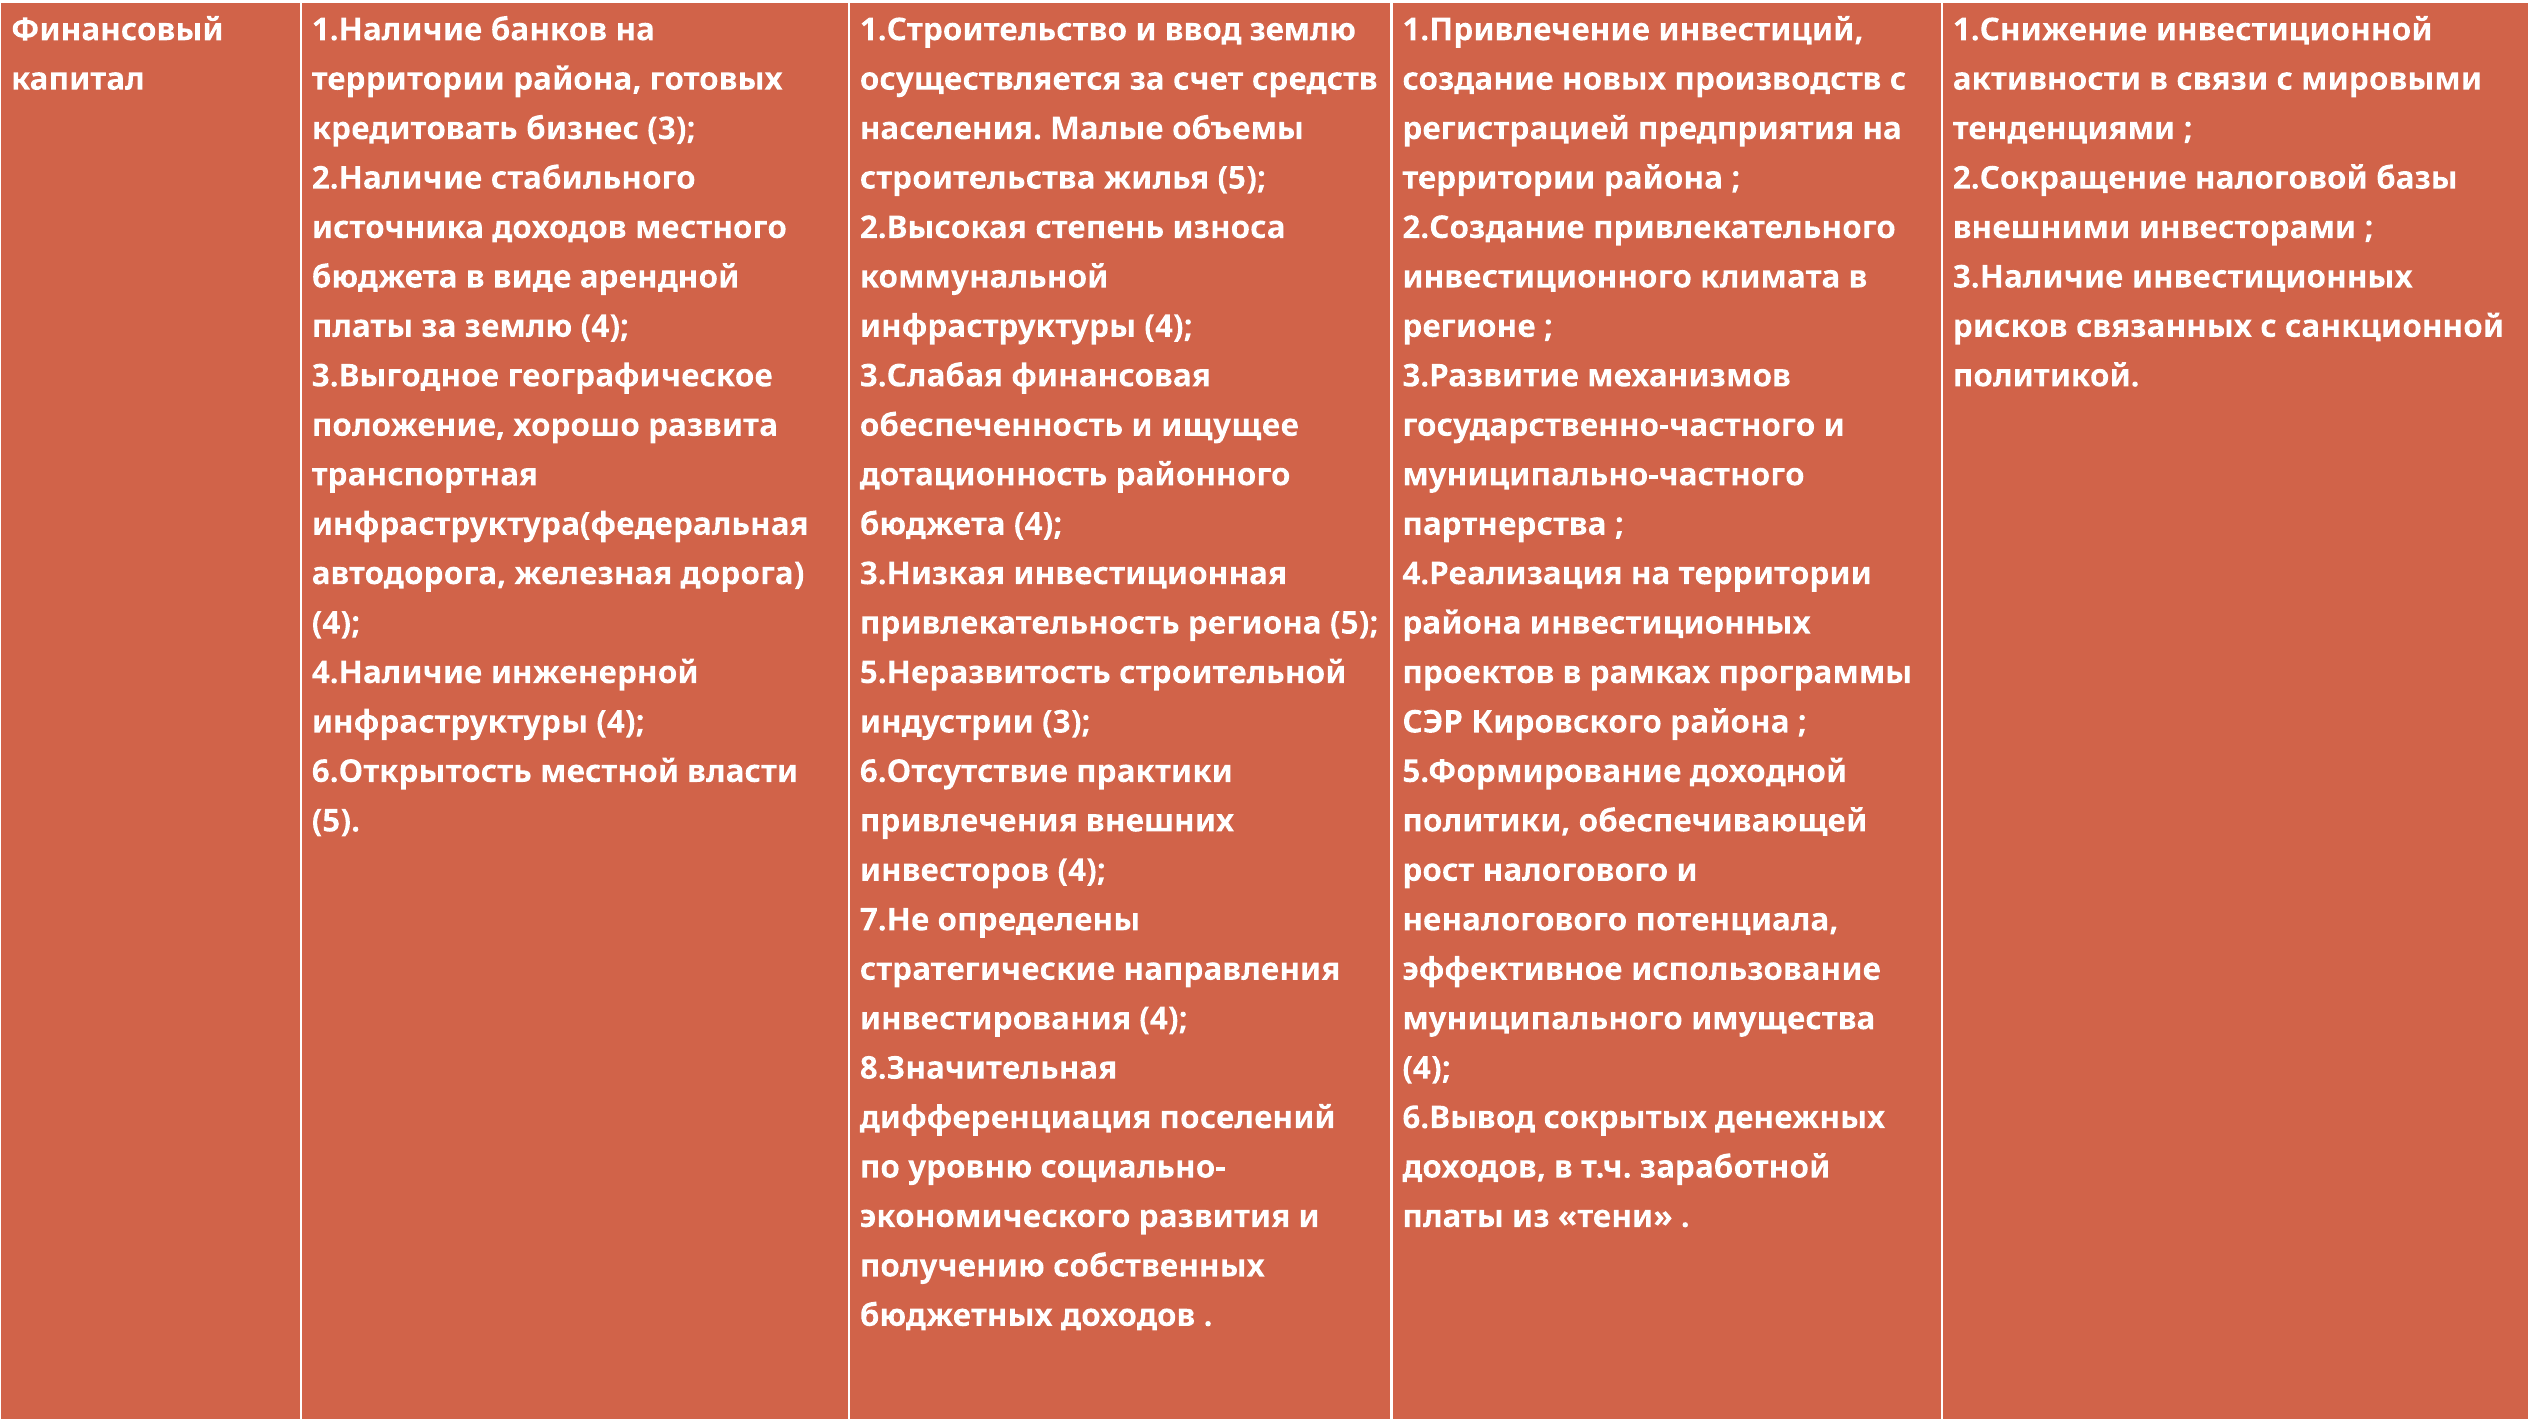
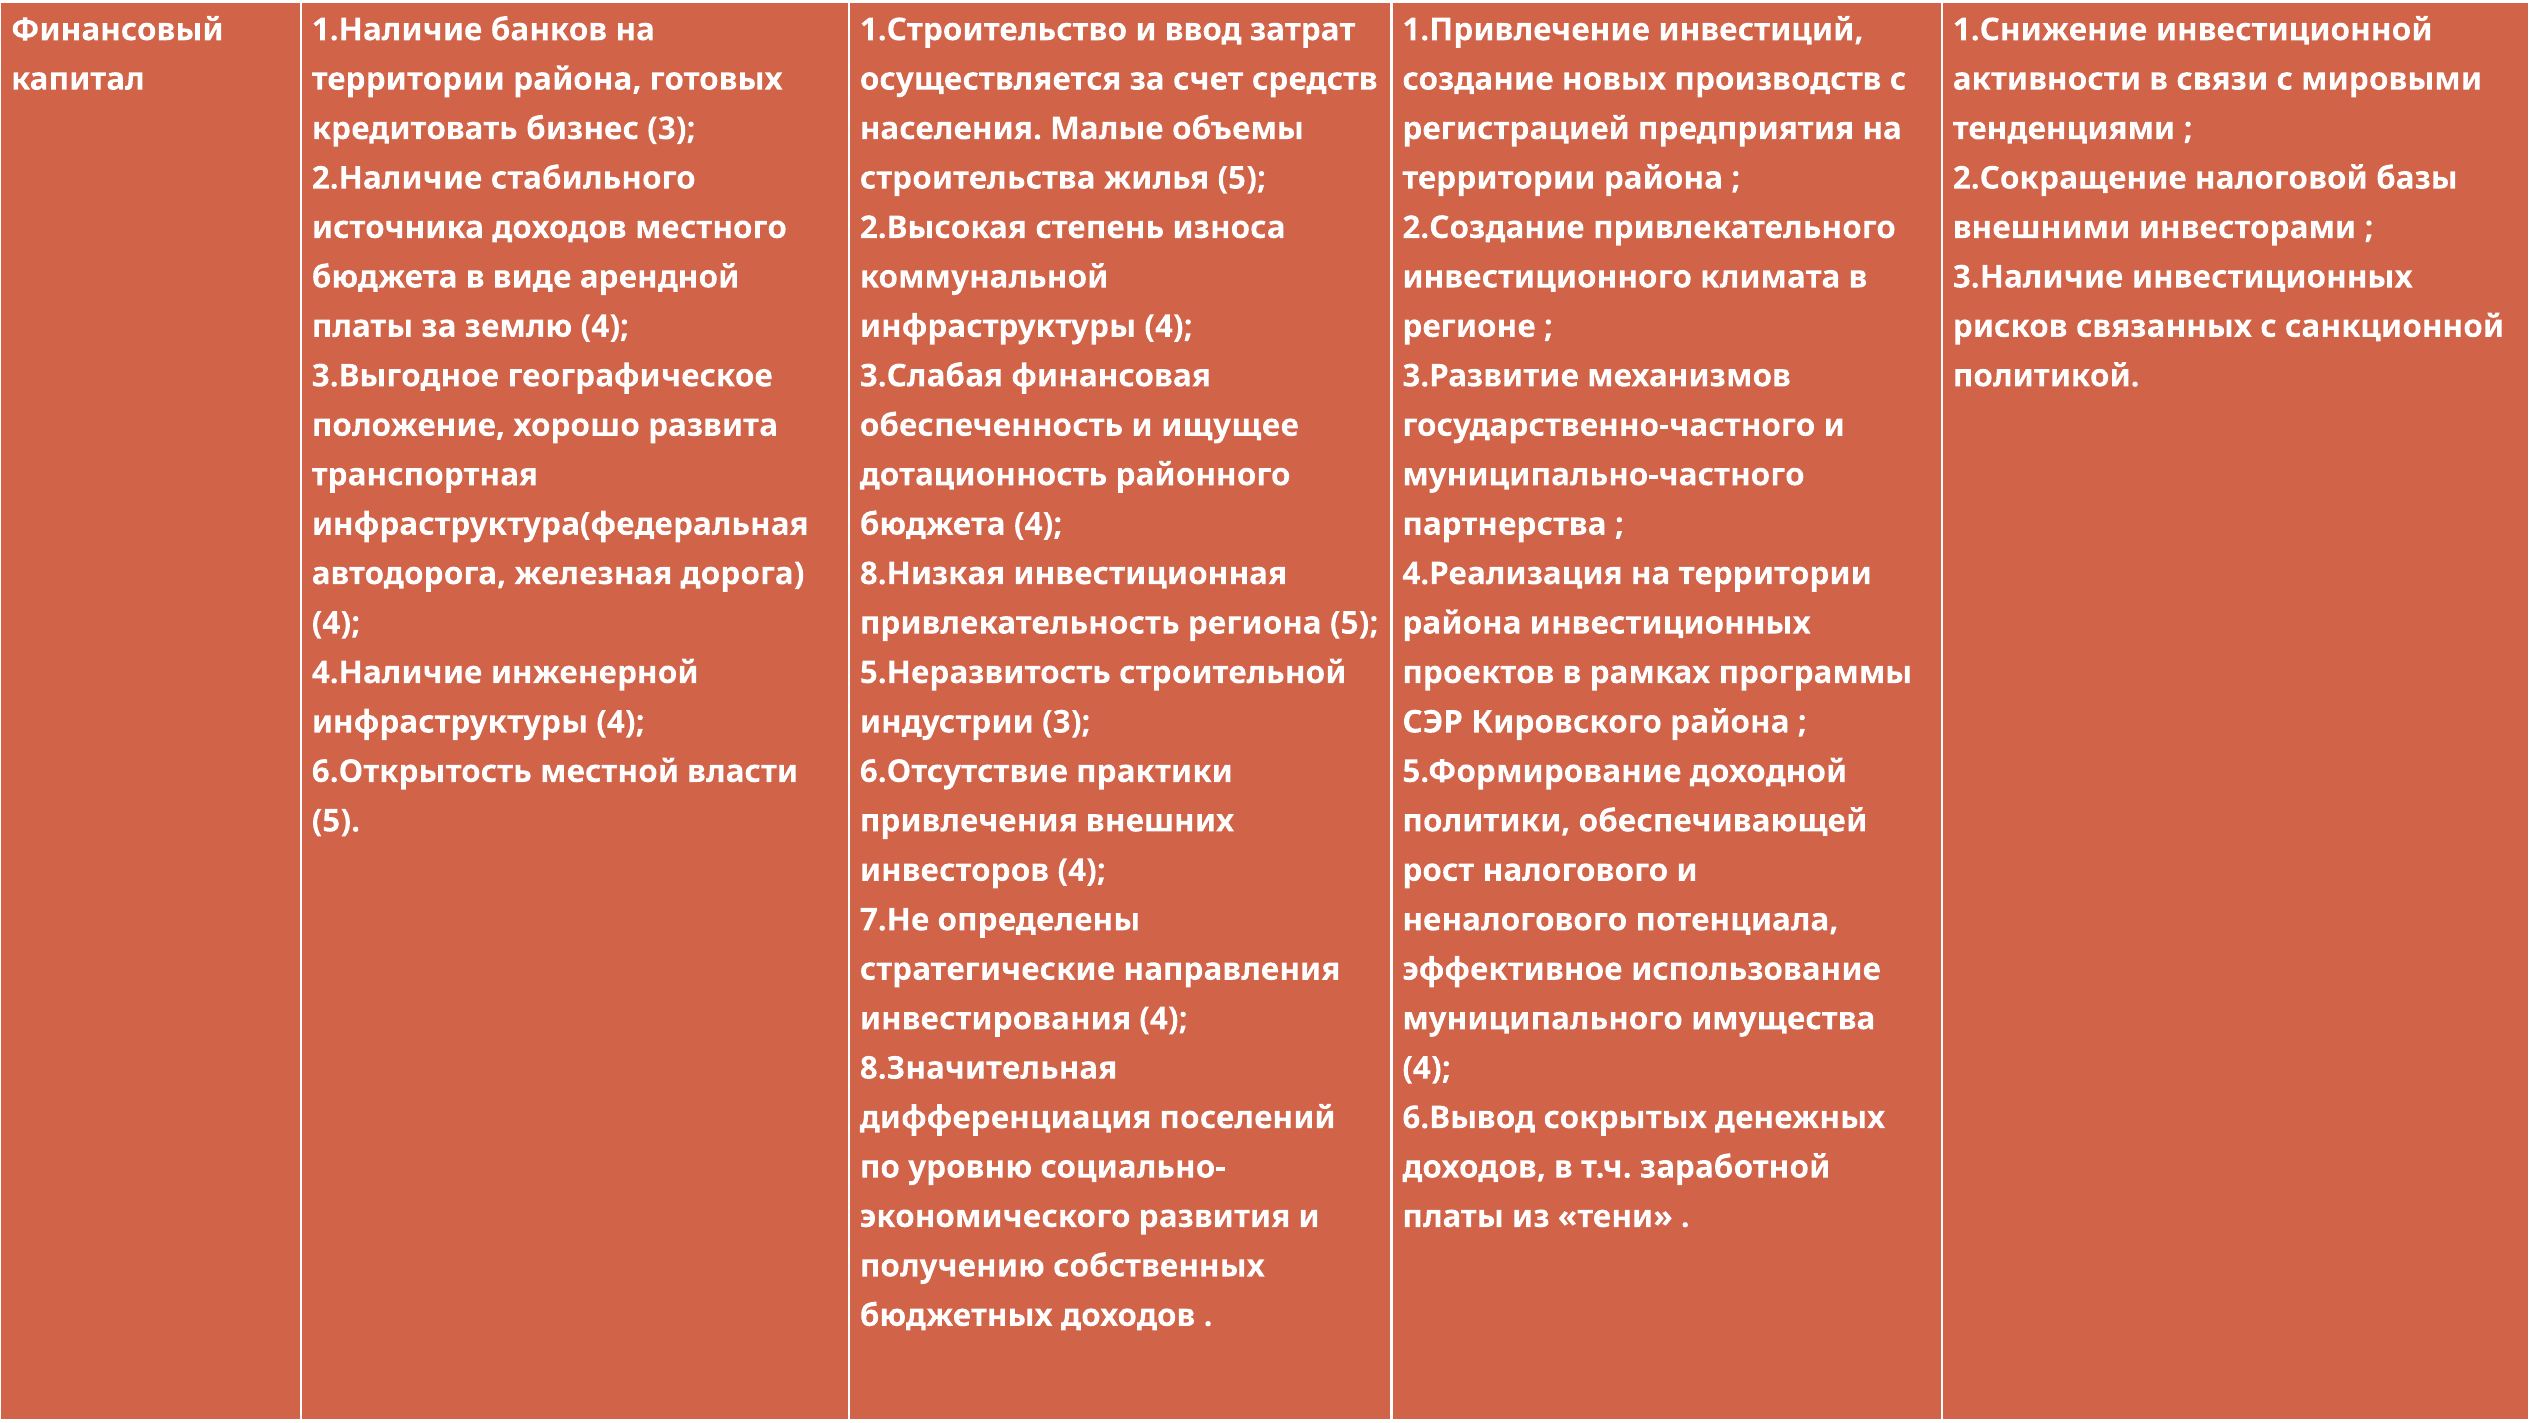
ввод землю: землю -> затрат
3.Низкая: 3.Низкая -> 8.Низкая
